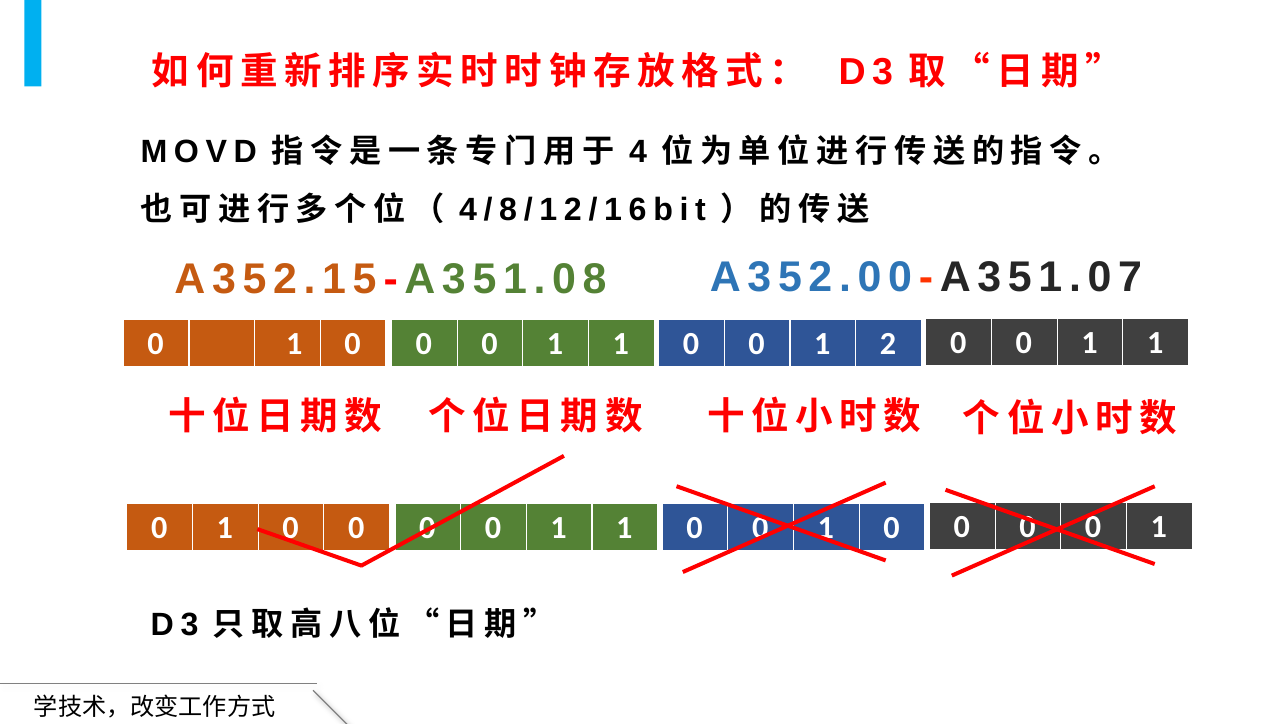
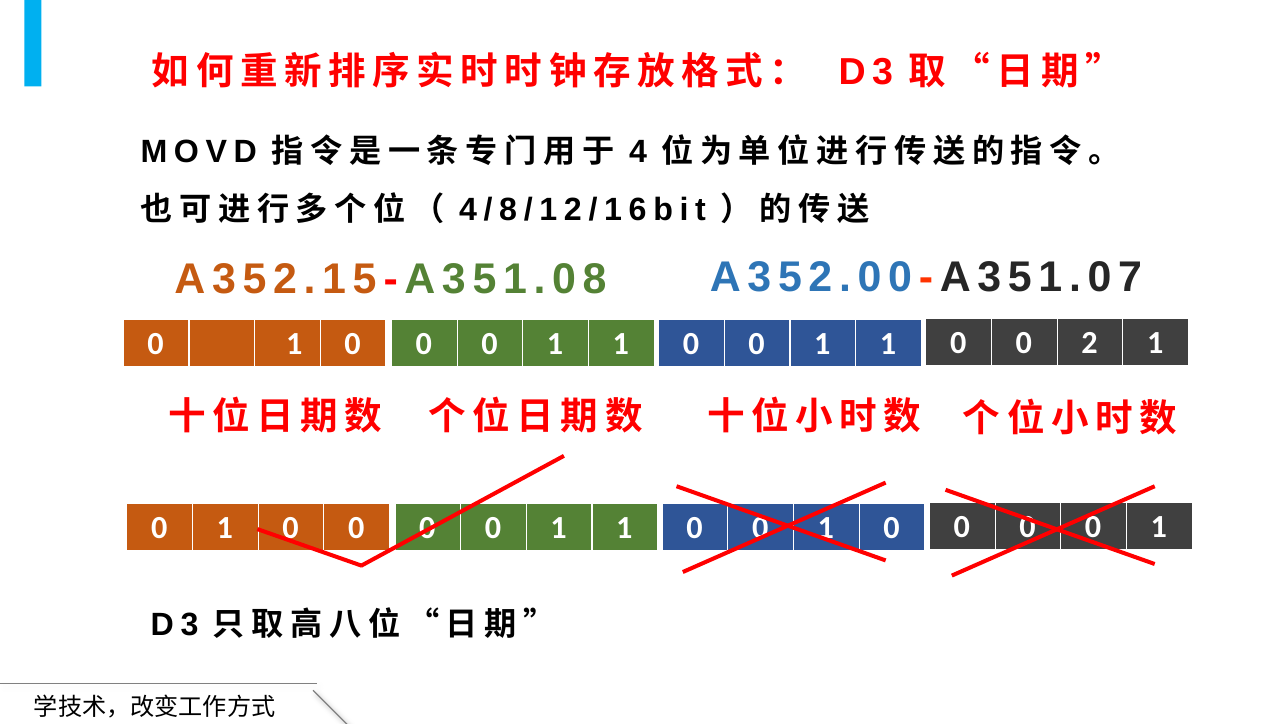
2 at (888, 344): 2 -> 1
1 at (1090, 343): 1 -> 2
